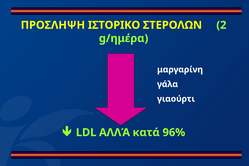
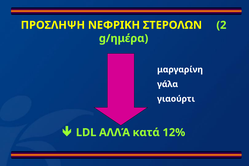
ΙΣΤΟΡΙΚΟ: ΙΣΤΟΡΙΚΟ -> ΝΕΦΡΙΚΗ
96%: 96% -> 12%
